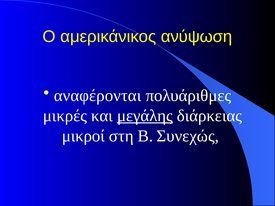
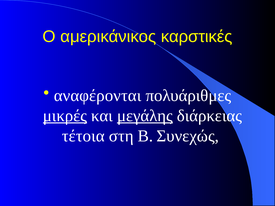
ανύψωση: ανύψωση -> καρστικές
μικρές underline: none -> present
μικροί: μικροί -> τέτοια
